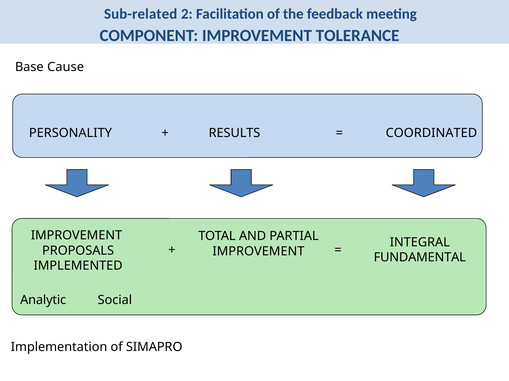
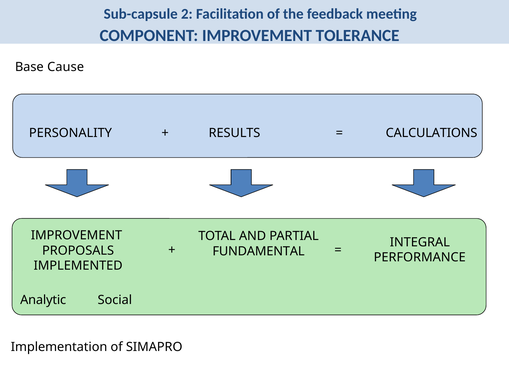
Sub-related: Sub-related -> Sub-capsule
COORDINATED: COORDINATED -> CALCULATIONS
IMPROVEMENT at (258, 252): IMPROVEMENT -> FUNDAMENTAL
FUNDAMENTAL: FUNDAMENTAL -> PERFORMANCE
